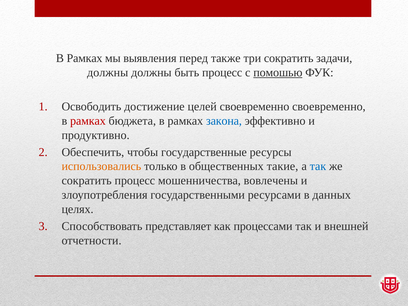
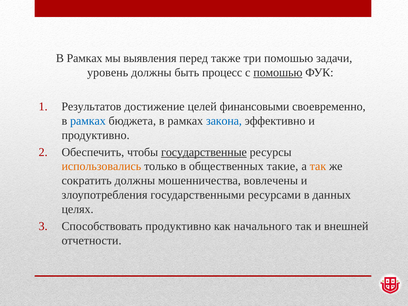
три сократить: сократить -> помошью
должны at (108, 73): должны -> уровень
Освободить: Освободить -> Результатов
целей своевременно: своевременно -> финансовыми
рамках at (88, 121) colour: red -> blue
государственные underline: none -> present
так at (318, 166) colour: blue -> orange
сократить процесс: процесс -> должны
Способствовать представляет: представляет -> продуктивно
процессами: процессами -> начального
